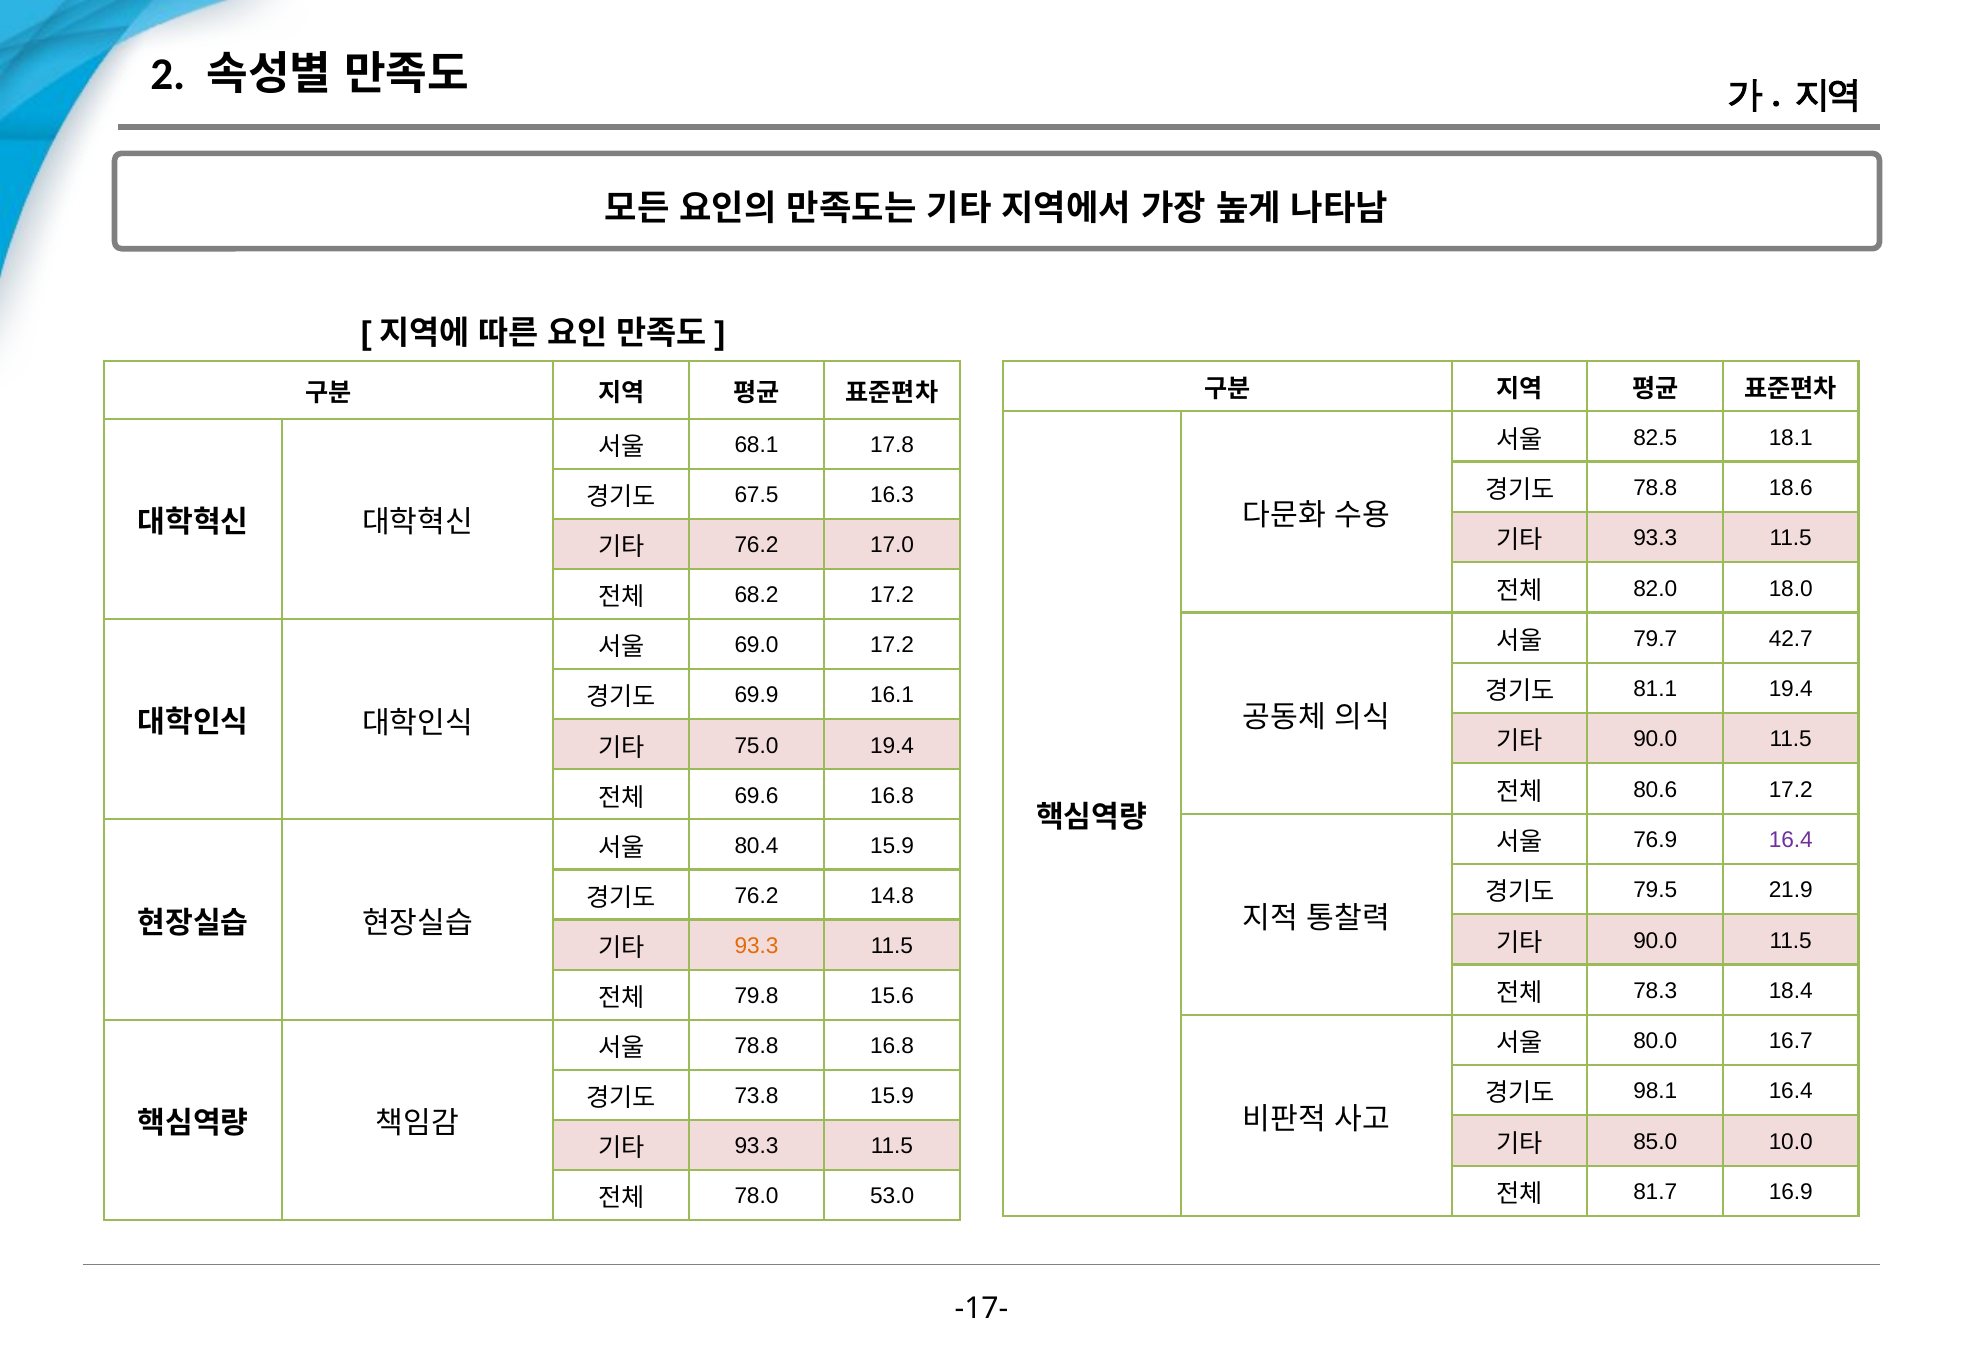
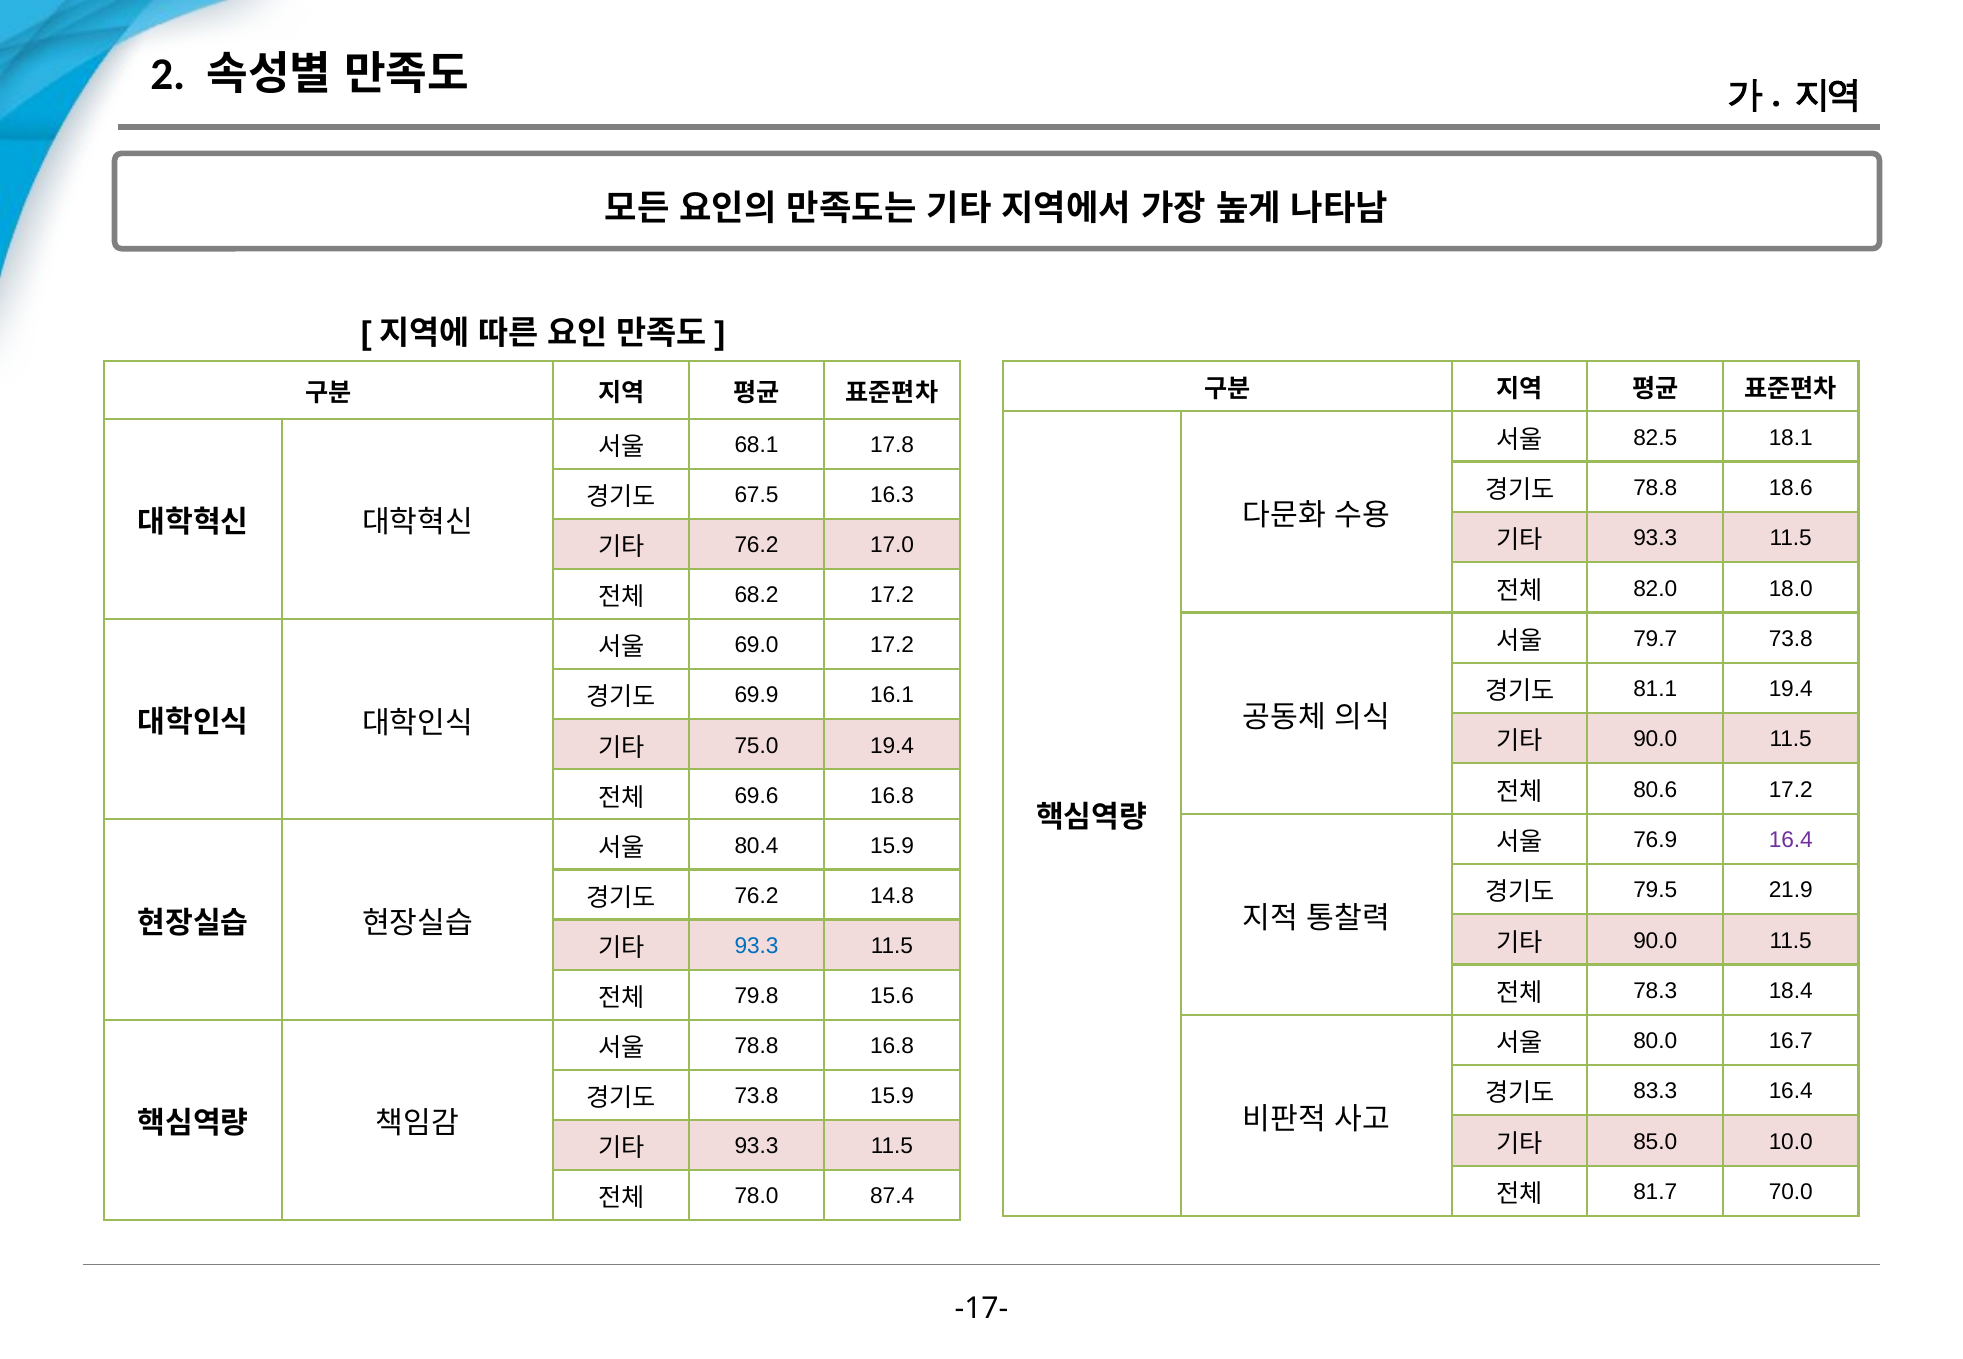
79.7 42.7: 42.7 -> 73.8
93.3 at (757, 946) colour: orange -> blue
98.1: 98.1 -> 83.3
16.9: 16.9 -> 70.0
53.0: 53.0 -> 87.4
